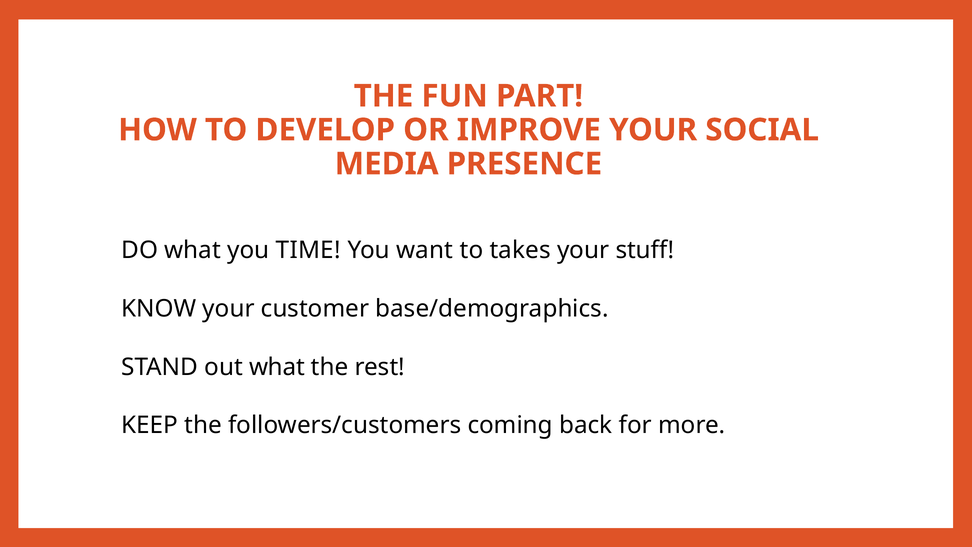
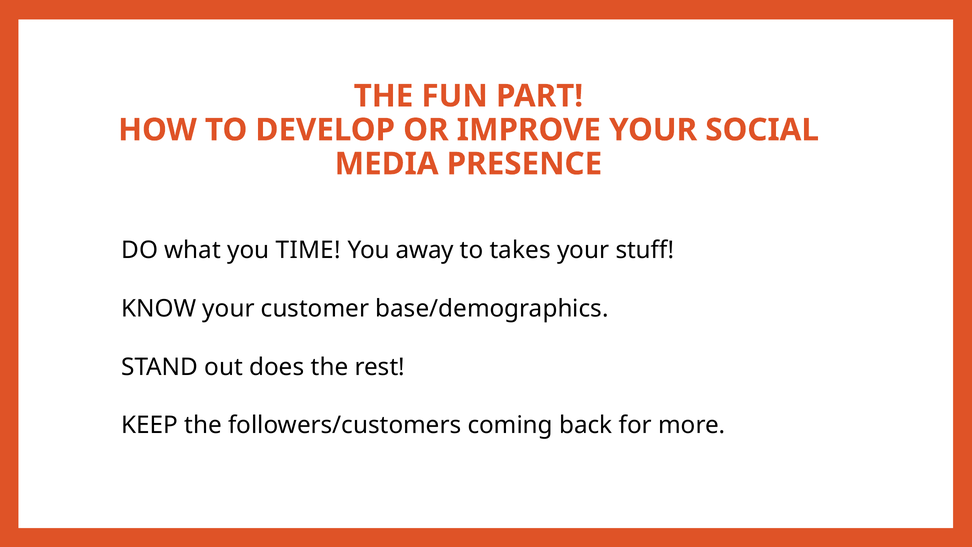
want: want -> away
out what: what -> does
